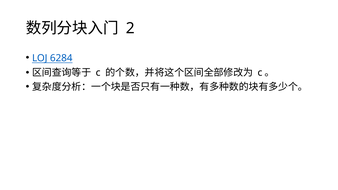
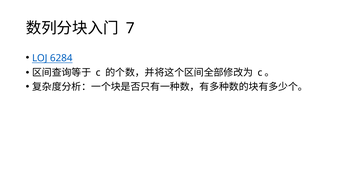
2: 2 -> 7
